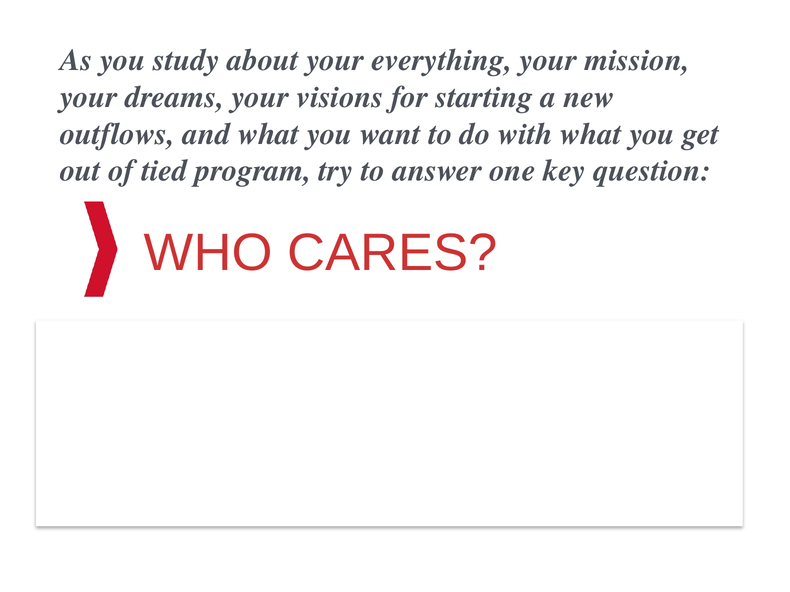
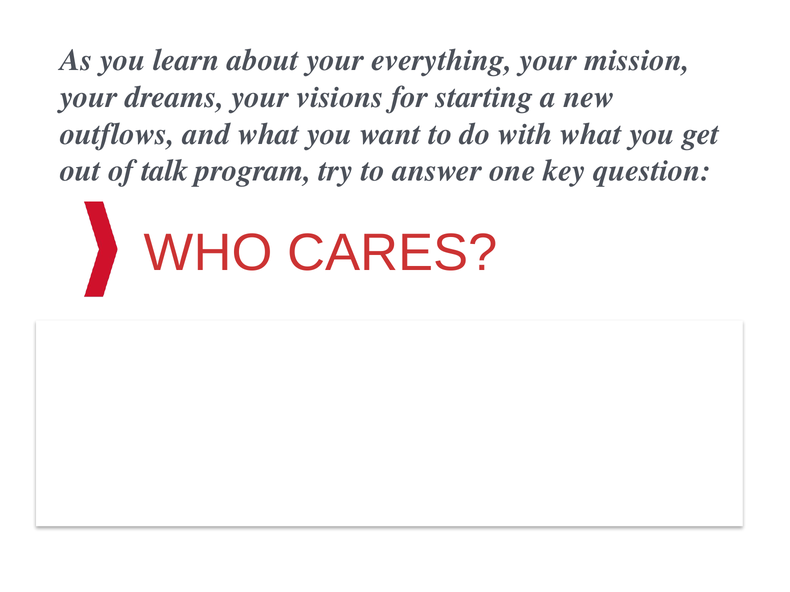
study: study -> learn
tied: tied -> talk
